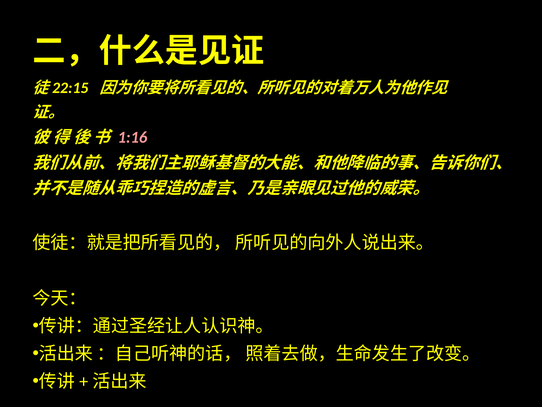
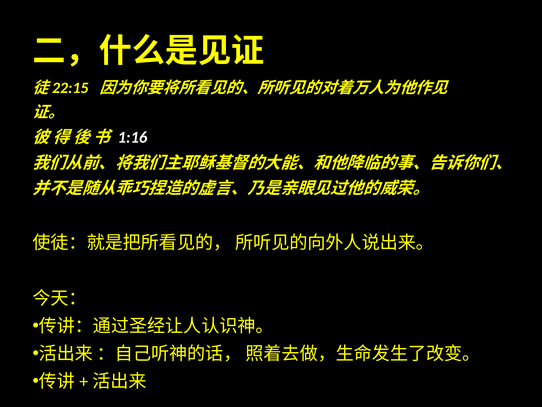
1:16 colour: pink -> white
